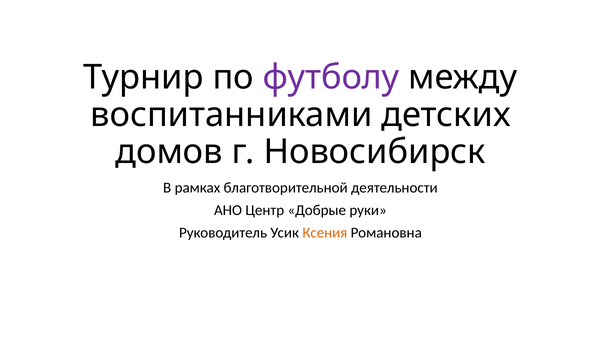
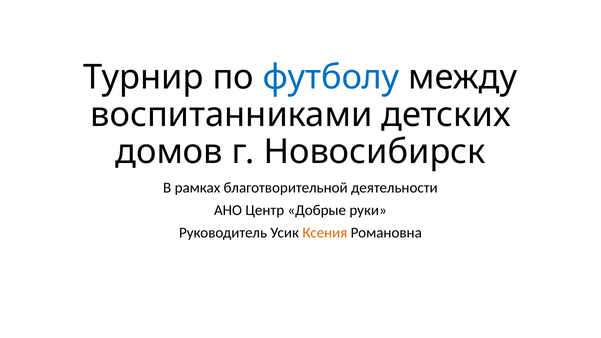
футболу colour: purple -> blue
